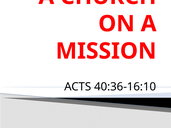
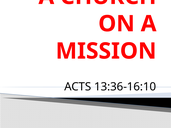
40:36-16:10: 40:36-16:10 -> 13:36-16:10
